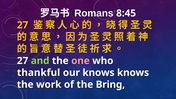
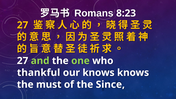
8:45: 8:45 -> 8:23
one colour: pink -> light green
work: work -> must
Bring: Bring -> Since
